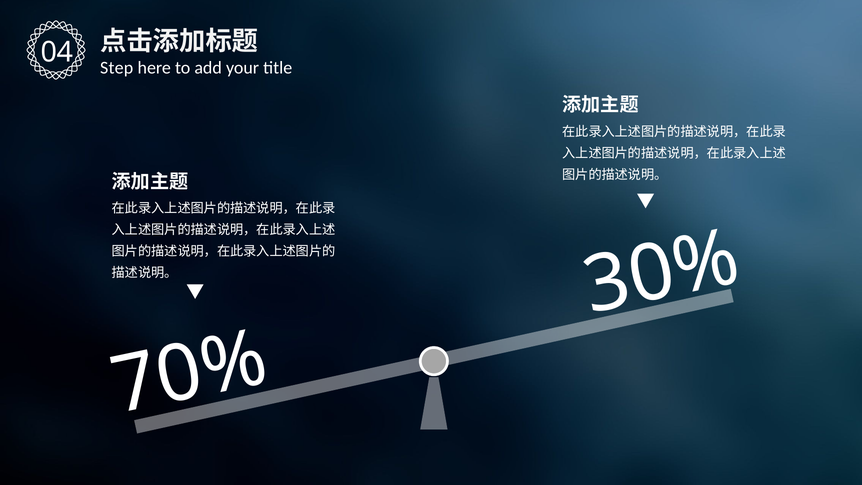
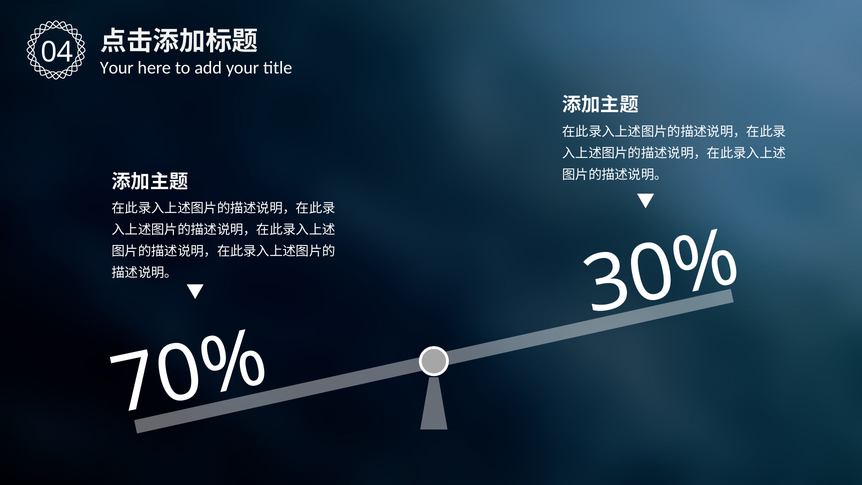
Step at (117, 68): Step -> Your
